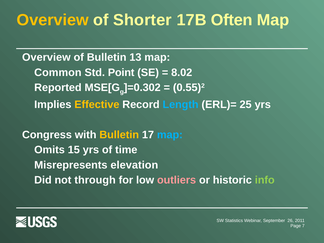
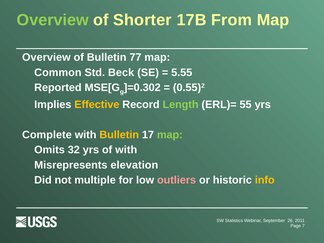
Overview at (53, 20) colour: yellow -> light green
Often: Often -> From
13: 13 -> 77
Point: Point -> Beck
8.02: 8.02 -> 5.55
Length colour: light blue -> light green
25: 25 -> 55
Congress: Congress -> Complete
map at (170, 135) colour: light blue -> light green
15: 15 -> 32
of time: time -> with
through: through -> multiple
info colour: light green -> yellow
